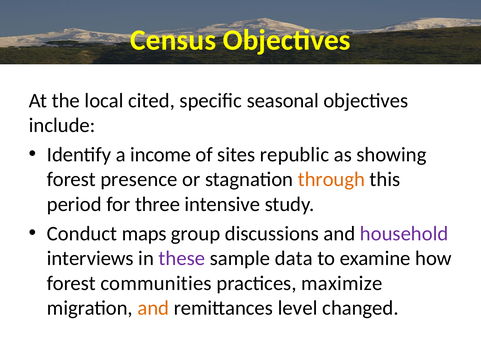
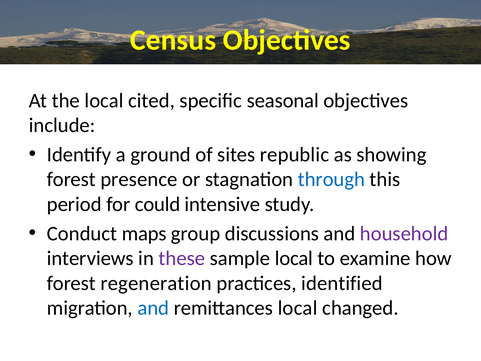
income: income -> ground
through colour: orange -> blue
three: three -> could
sample data: data -> local
communities: communities -> regeneration
maximize: maximize -> identified
and at (153, 308) colour: orange -> blue
remittances level: level -> local
